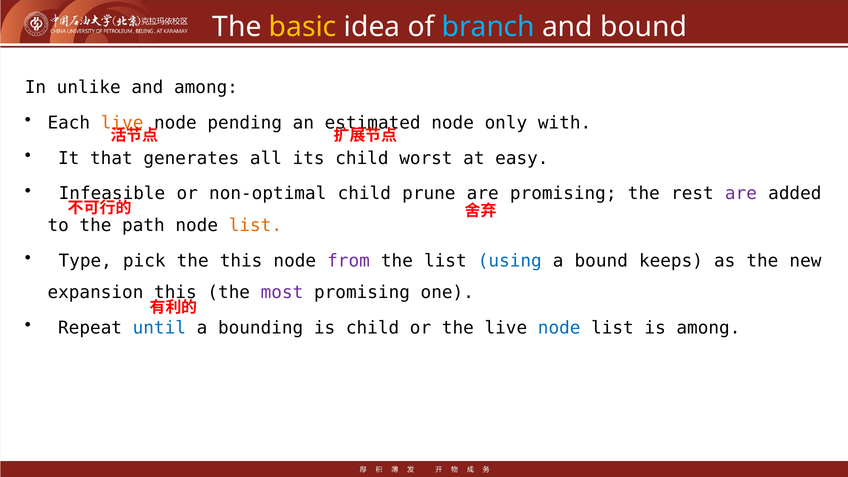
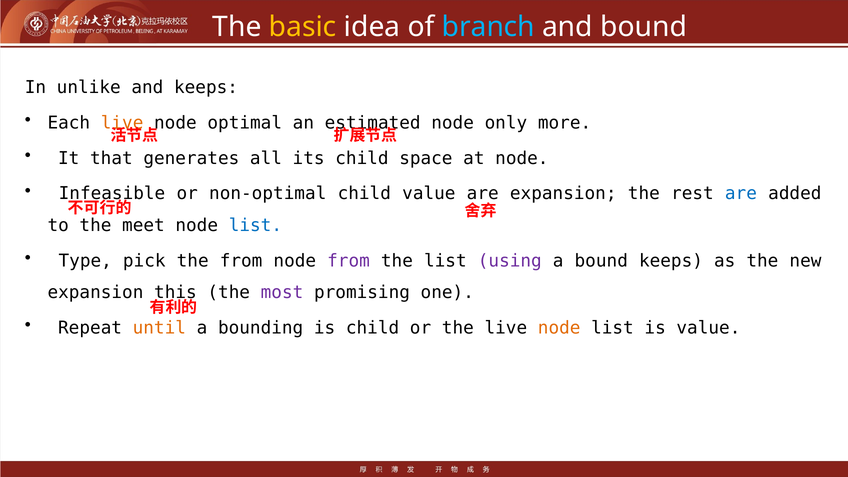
and among: among -> keeps
node pending: pending -> optimal
with: with -> more
worst: worst -> space
at easy: easy -> node
child prune: prune -> value
are promising: promising -> expansion
are at (741, 194) colour: purple -> blue
path: path -> meet
list at (255, 225) colour: orange -> blue
the this: this -> from
using colour: blue -> purple
until colour: blue -> orange
node at (559, 328) colour: blue -> orange
is among: among -> value
